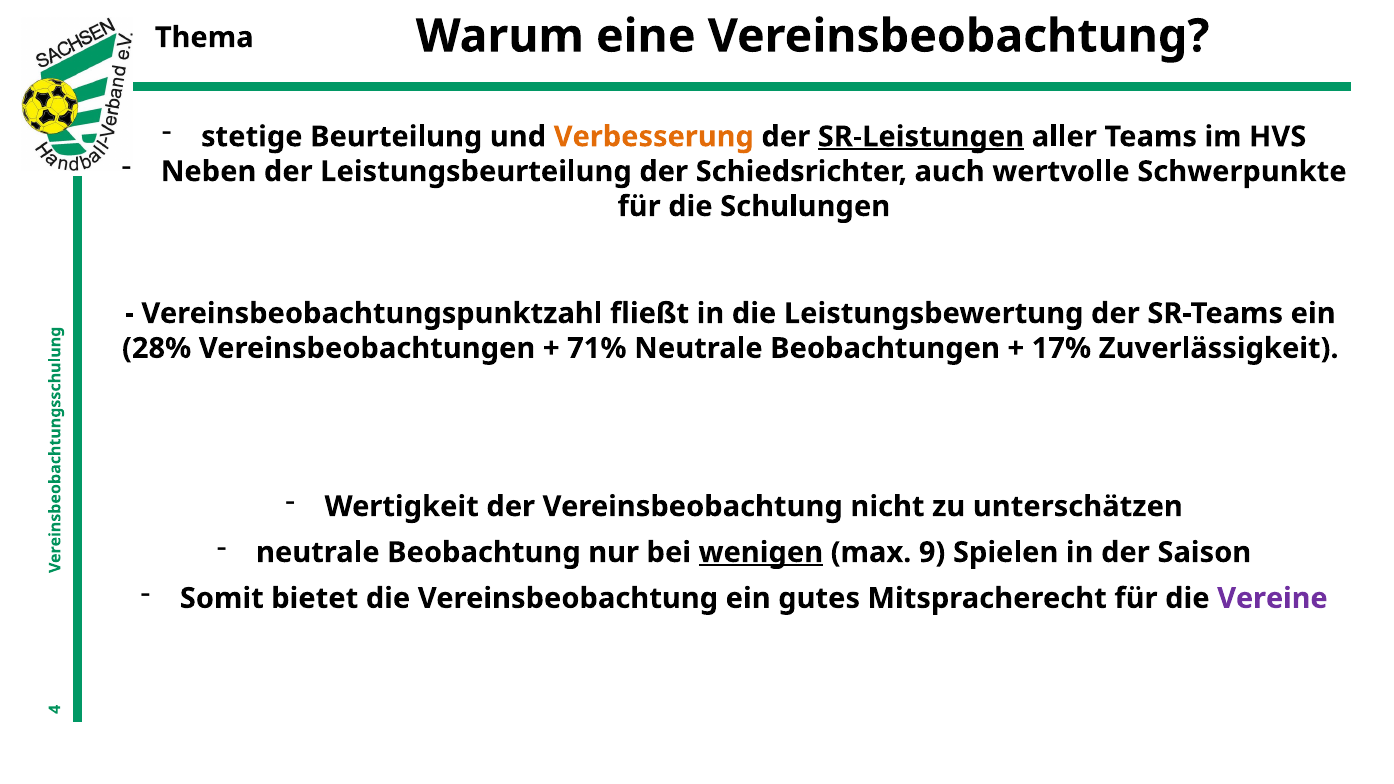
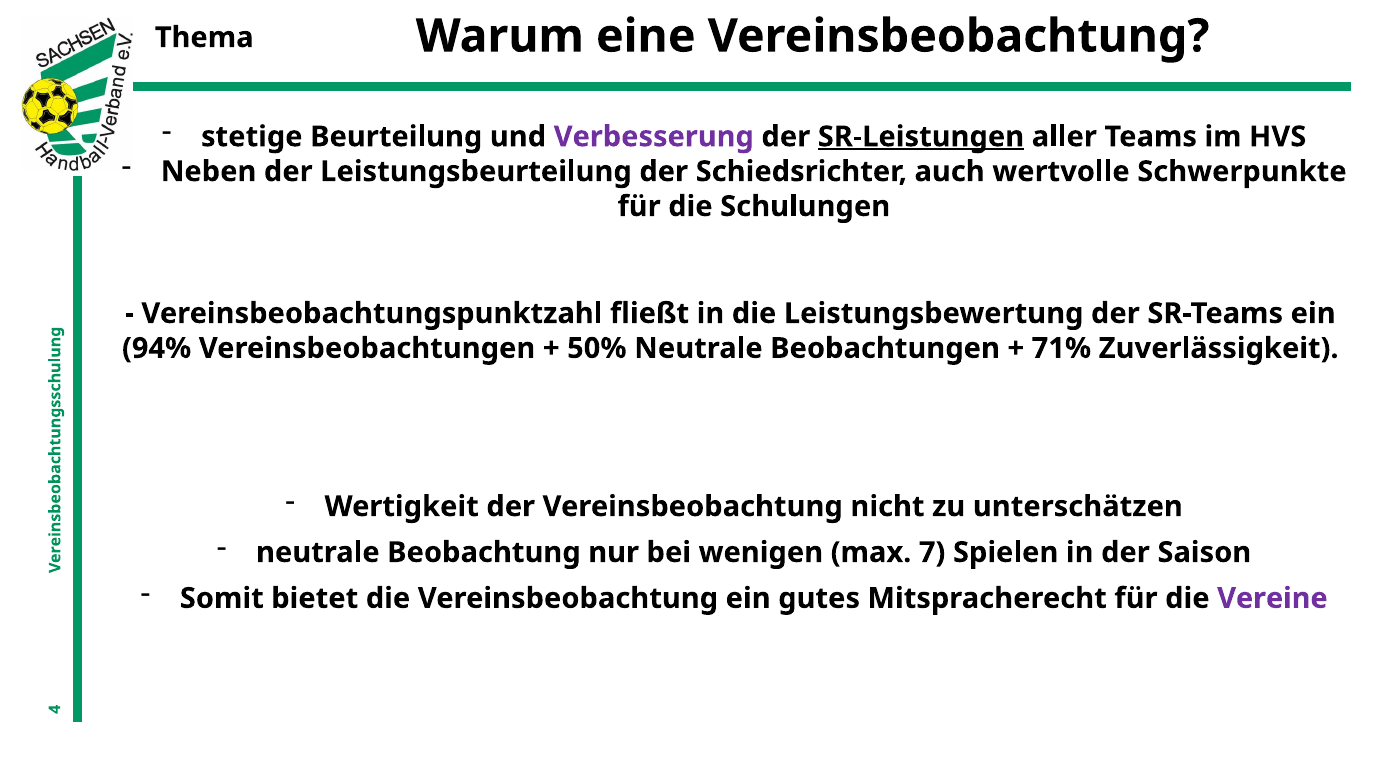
Verbesserung colour: orange -> purple
28%: 28% -> 94%
71%: 71% -> 50%
17%: 17% -> 71%
wenigen underline: present -> none
9: 9 -> 7
